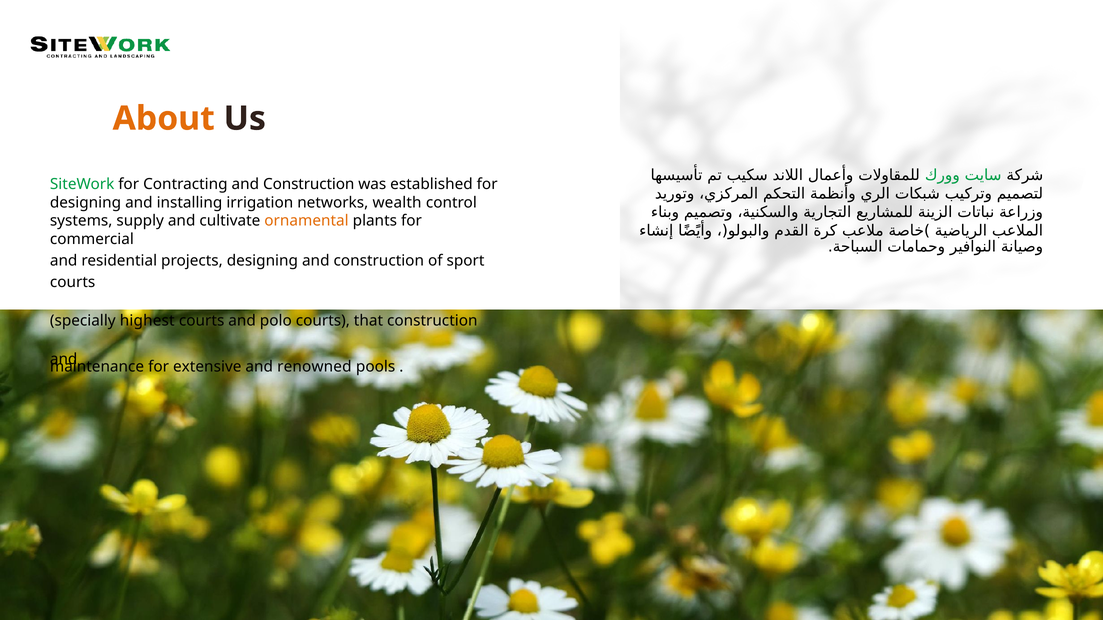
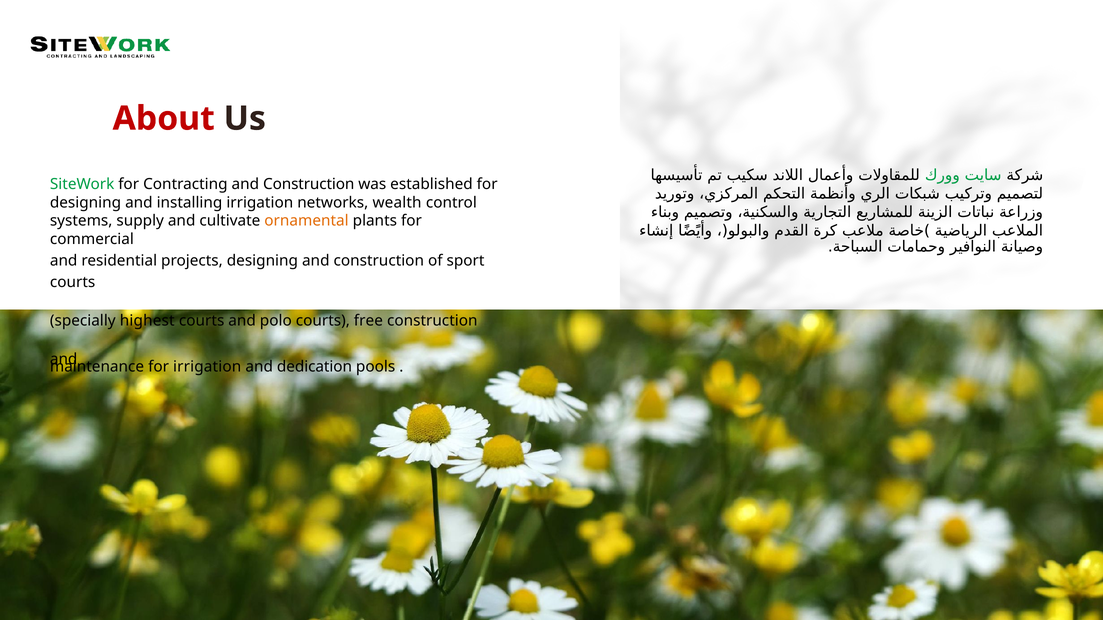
About colour: orange -> red
that: that -> free
for extensive: extensive -> irrigation
renowned: renowned -> dedication
